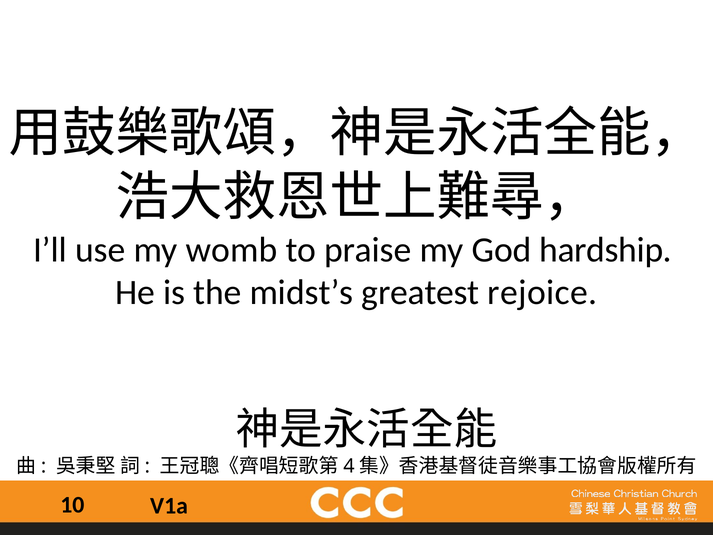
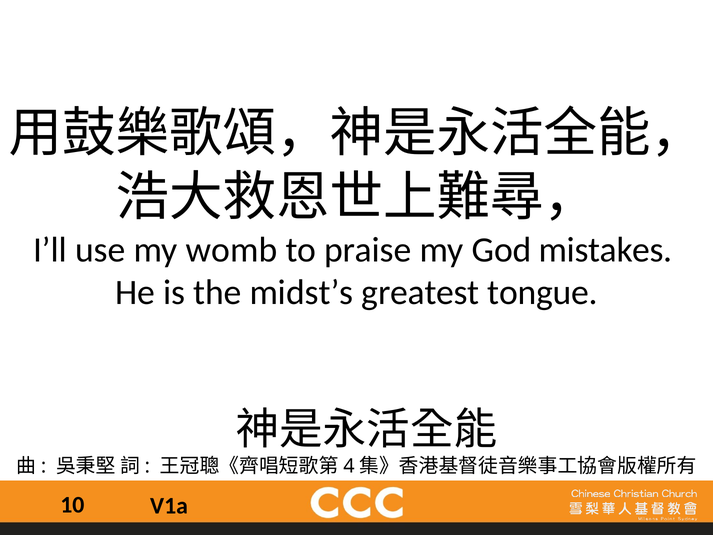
hardship: hardship -> mistakes
rejoice: rejoice -> tongue
